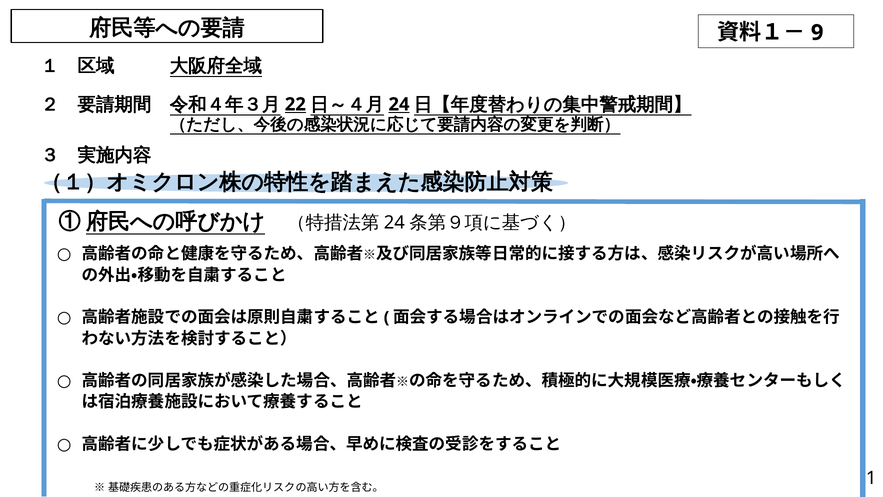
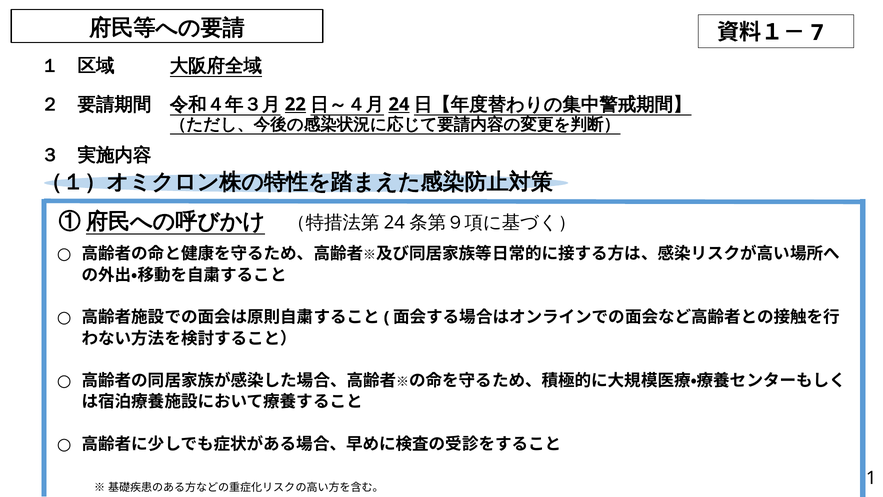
9: 9 -> 7
